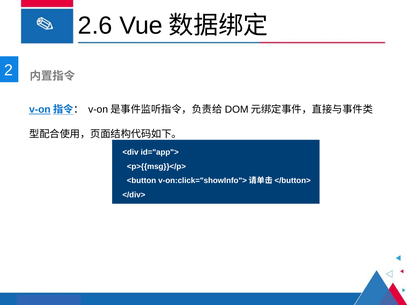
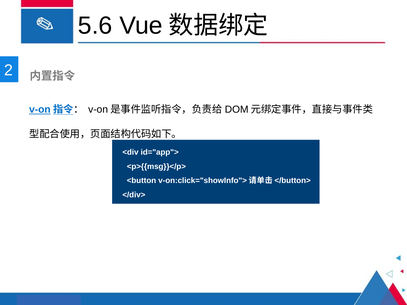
2.6: 2.6 -> 5.6
